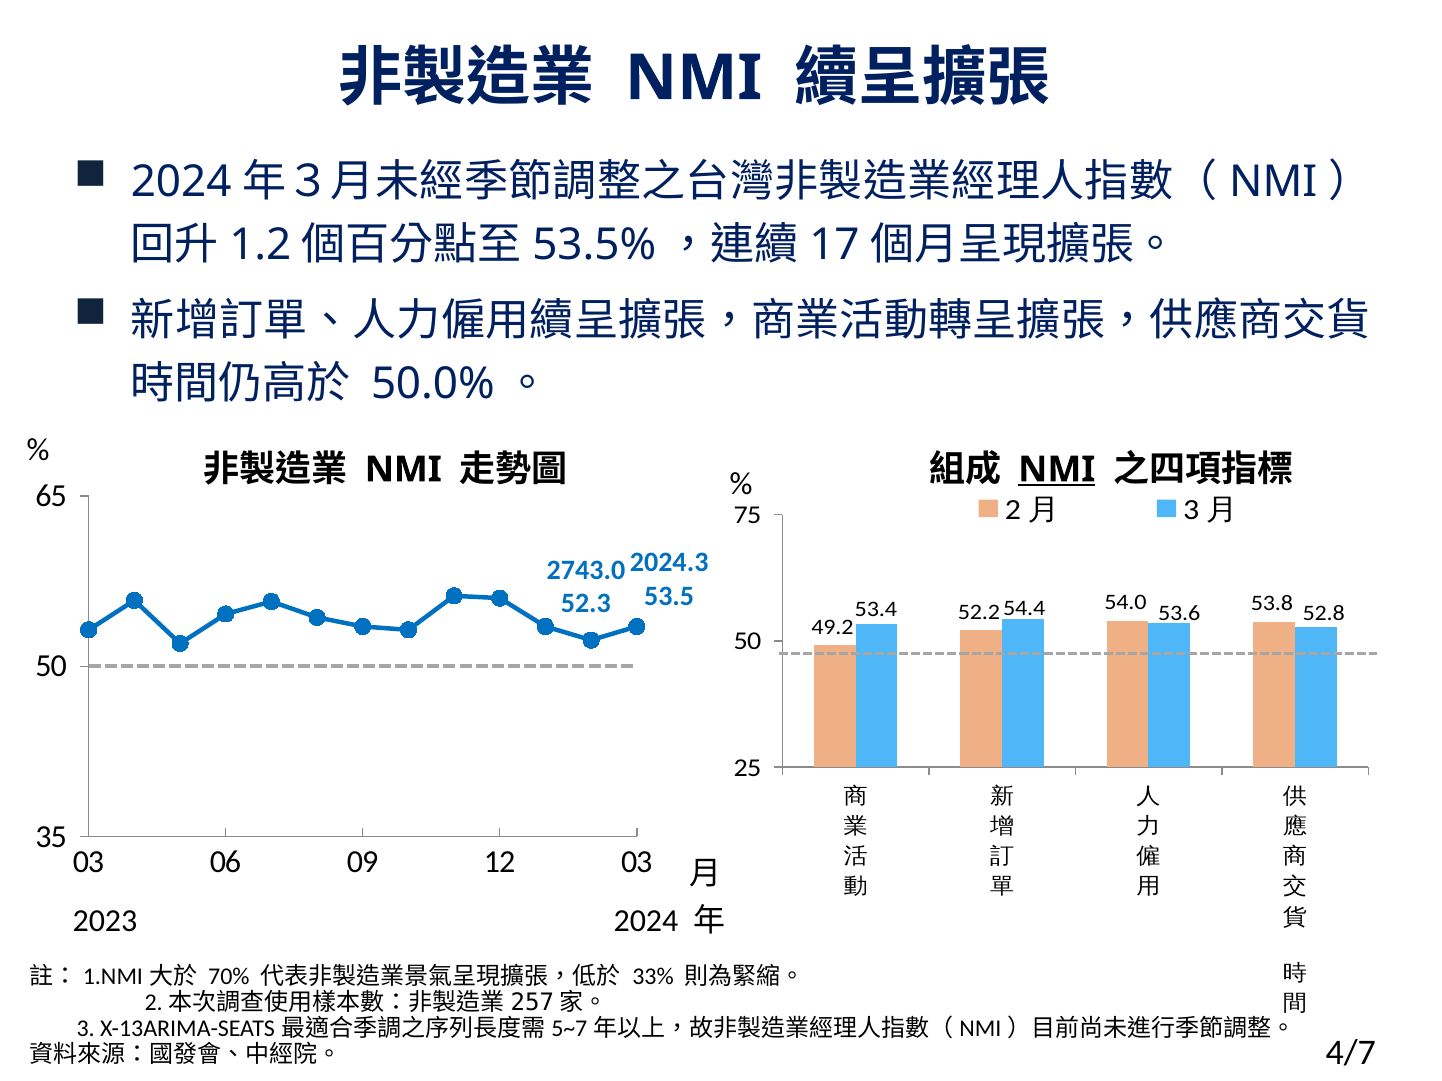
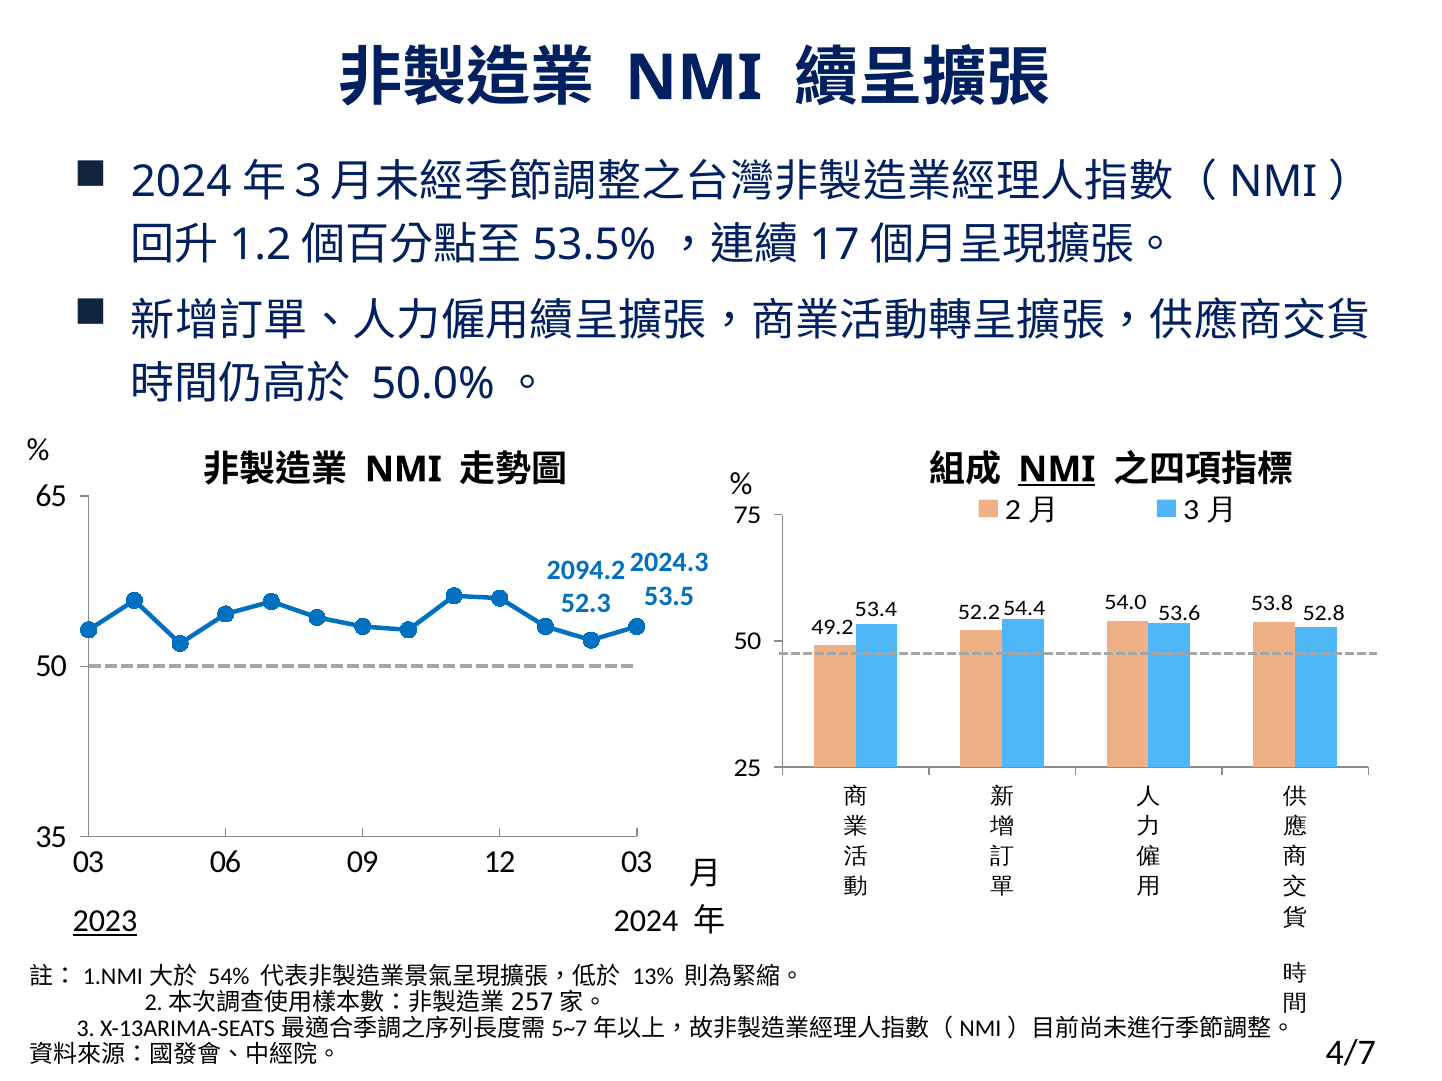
2743.0: 2743.0 -> 2094.2
2023 underline: none -> present
70%: 70% -> 54%
33%: 33% -> 13%
